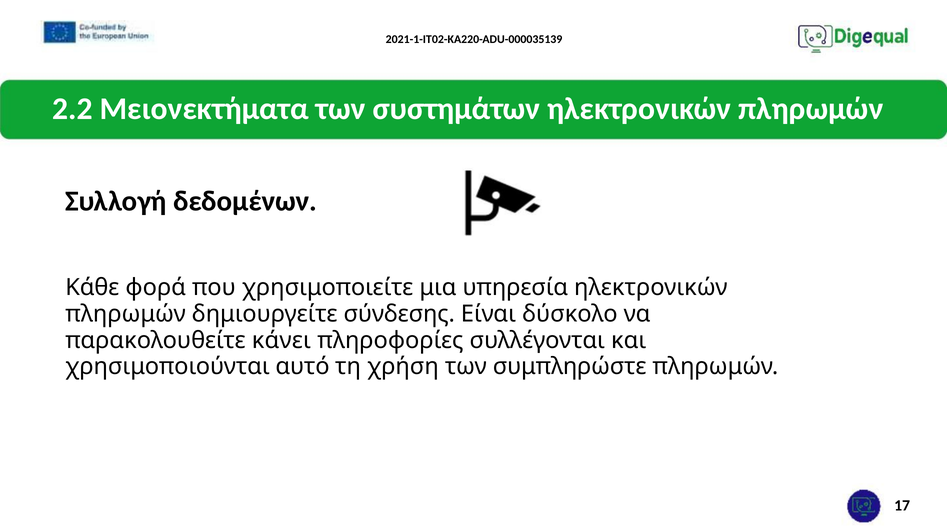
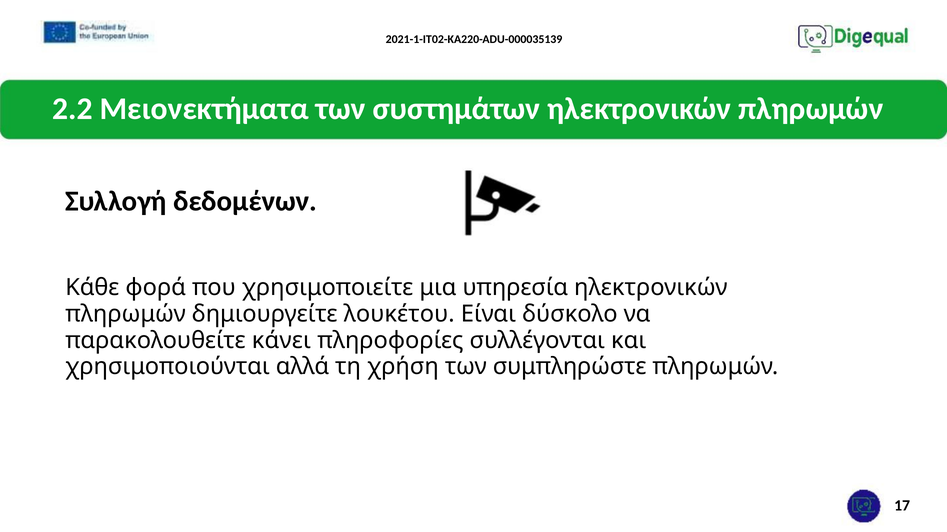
σύνδεσης: σύνδεσης -> λουκέτου
αυτό: αυτό -> αλλά
